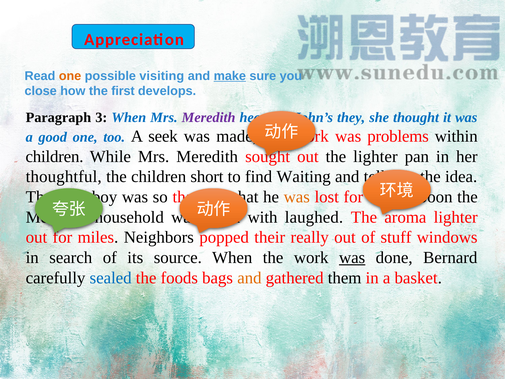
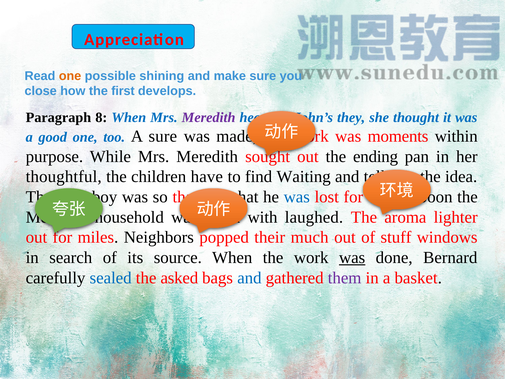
visiting: visiting -> shining
make underline: present -> none
3: 3 -> 8
A seek: seek -> sure
problems: problems -> moments
children at (55, 156): children -> purpose
the lighter: lighter -> ending
short: short -> have
was at (297, 197) colour: orange -> blue
really: really -> much
foods: foods -> asked
and at (249, 278) colour: orange -> blue
them colour: black -> purple
